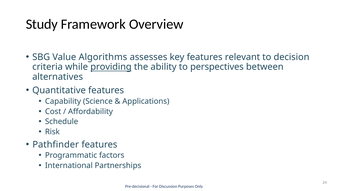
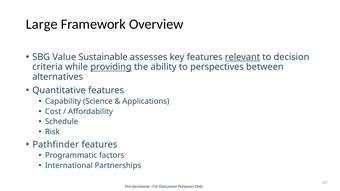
Study: Study -> Large
Algorithms: Algorithms -> Sustainable
relevant underline: none -> present
